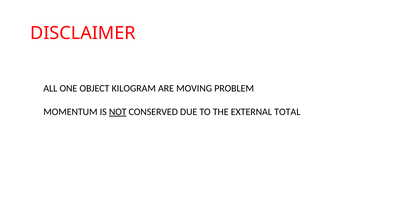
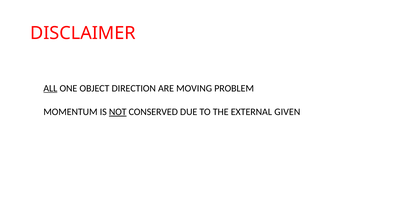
ALL underline: none -> present
KILOGRAM: KILOGRAM -> DIRECTION
TOTAL: TOTAL -> GIVEN
